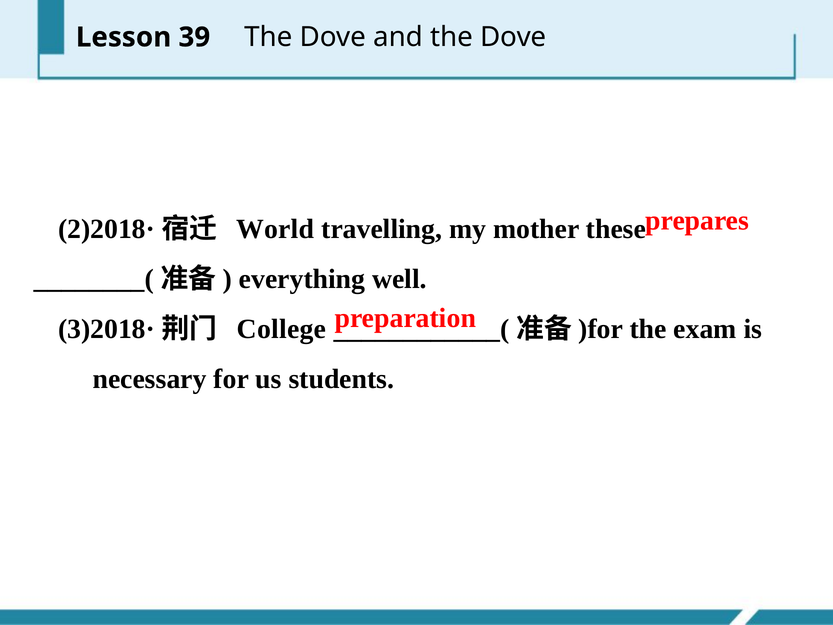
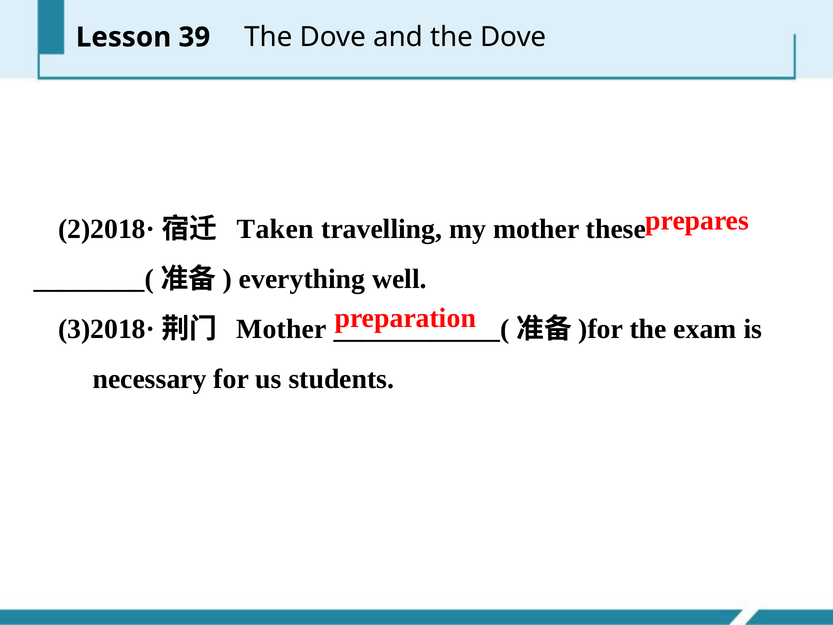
World: World -> Taken
College at (281, 329): College -> Mother
